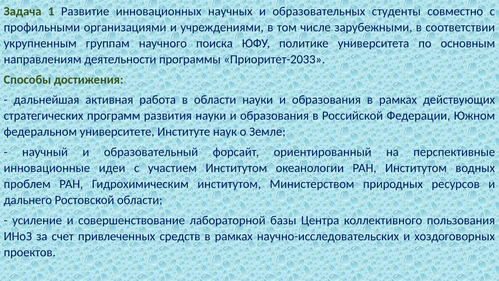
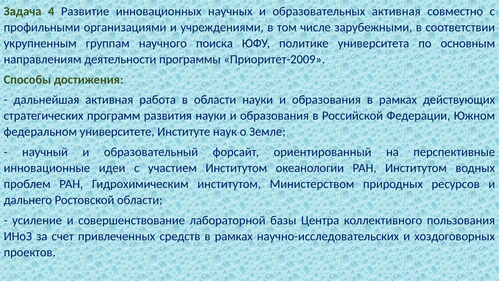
1: 1 -> 4
образовательных студенты: студенты -> активная
Приоритет-2033: Приоритет-2033 -> Приоритет-2009
